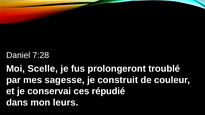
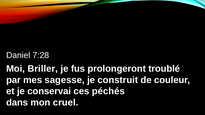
Scelle: Scelle -> Briller
répudié: répudié -> péchés
leurs: leurs -> cruel
